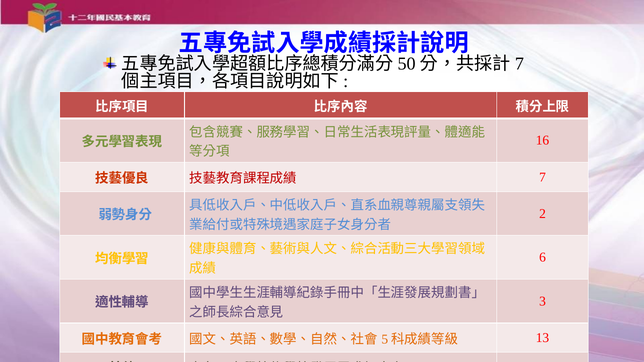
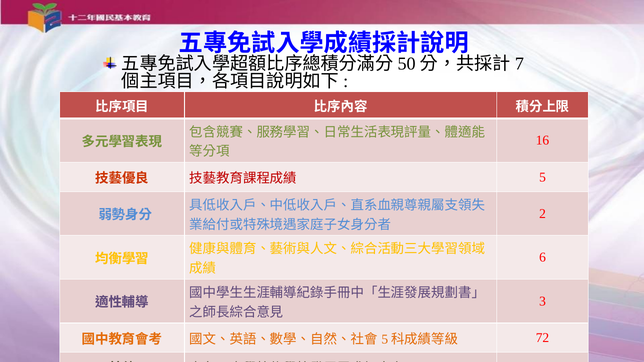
7 at (543, 177): 7 -> 5
13: 13 -> 72
